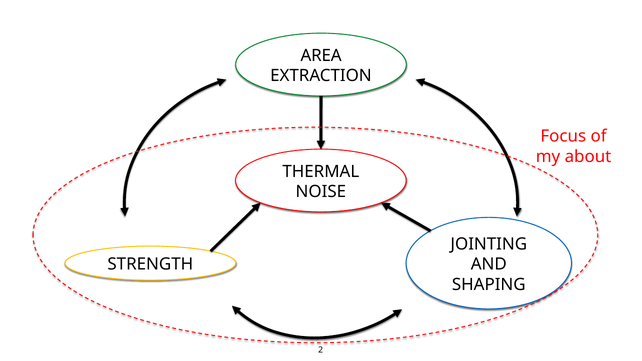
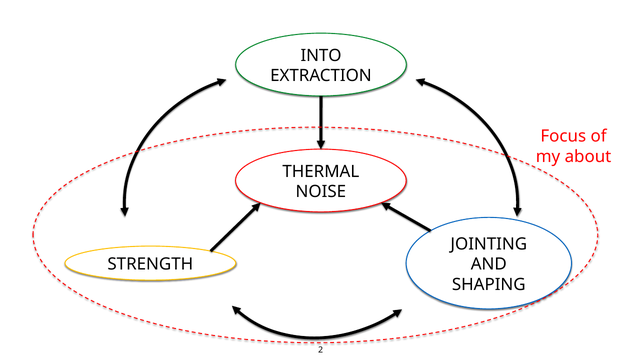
AREA: AREA -> INTO
